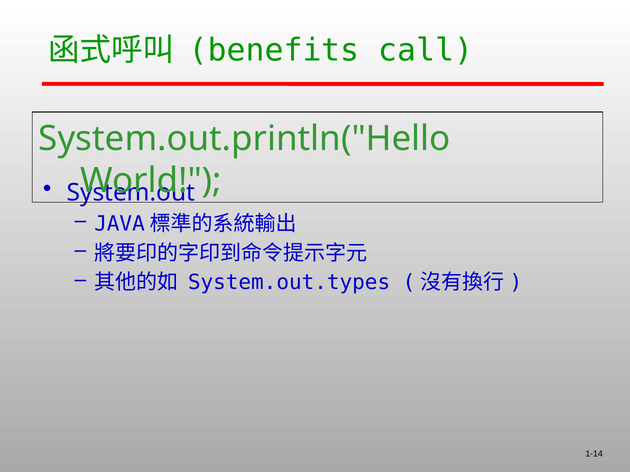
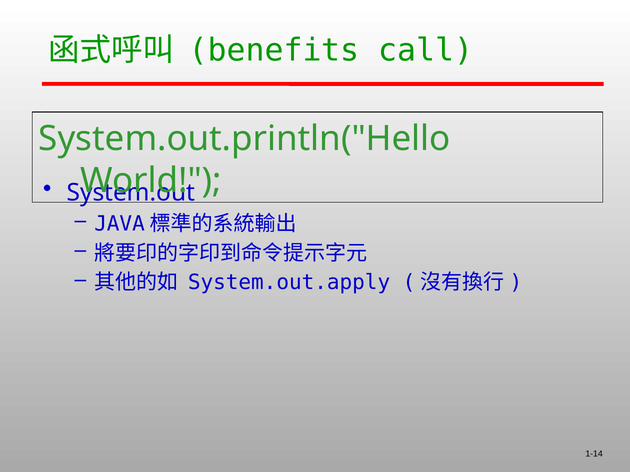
System.out.types: System.out.types -> System.out.apply
